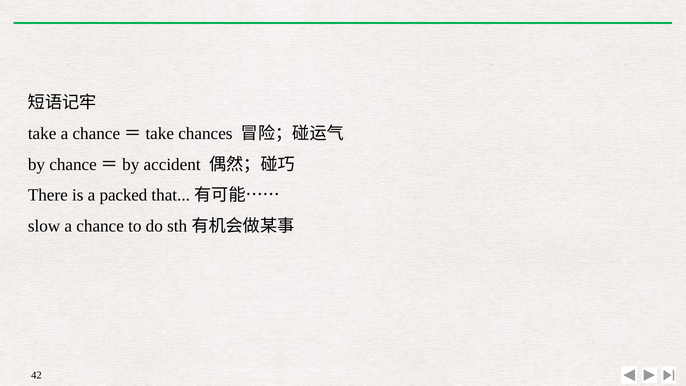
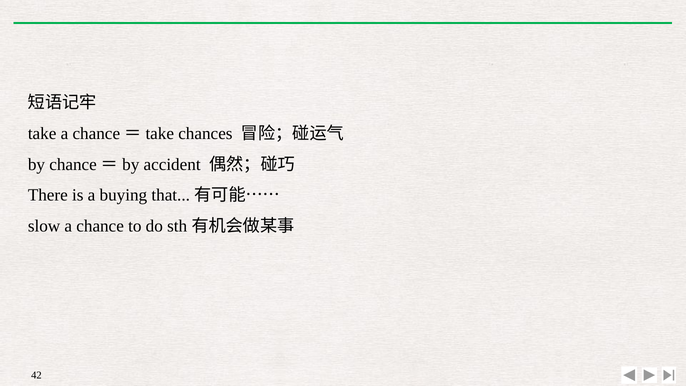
packed: packed -> buying
